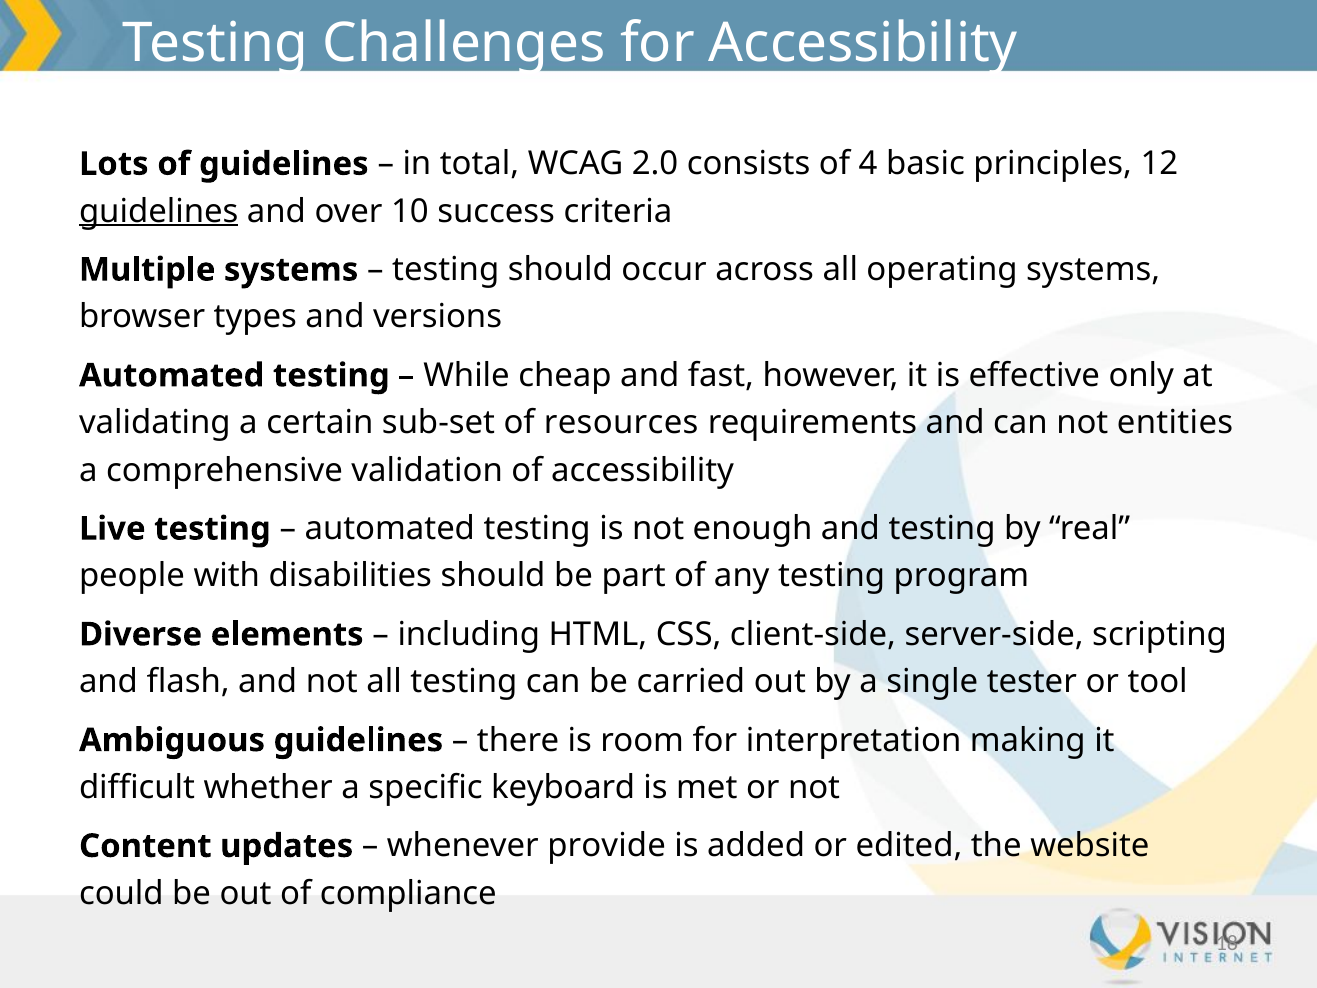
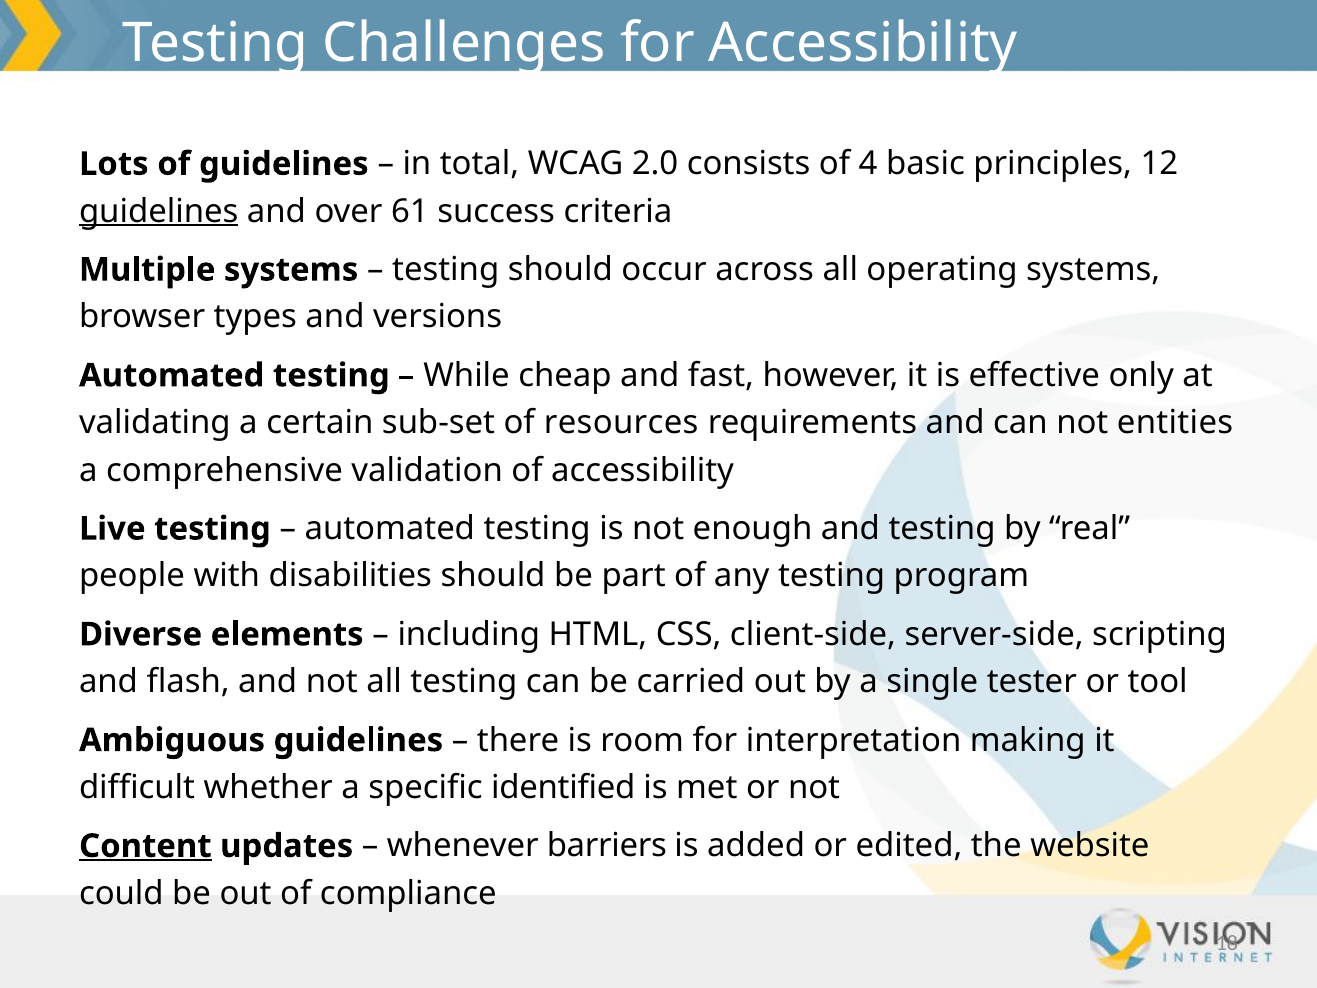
10: 10 -> 61
keyboard: keyboard -> identified
Content underline: none -> present
provide: provide -> barriers
